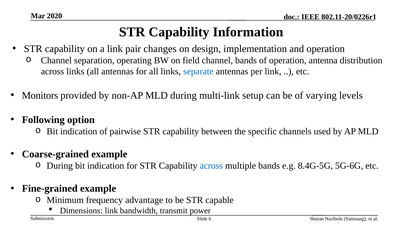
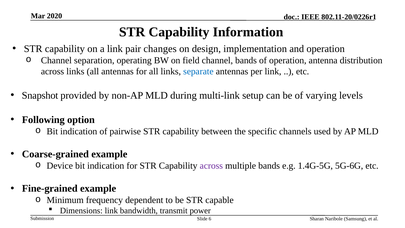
Monitors: Monitors -> Snapshot
During at (60, 166): During -> Device
across at (211, 166) colour: blue -> purple
8.4G-5G: 8.4G-5G -> 1.4G-5G
advantage: advantage -> dependent
